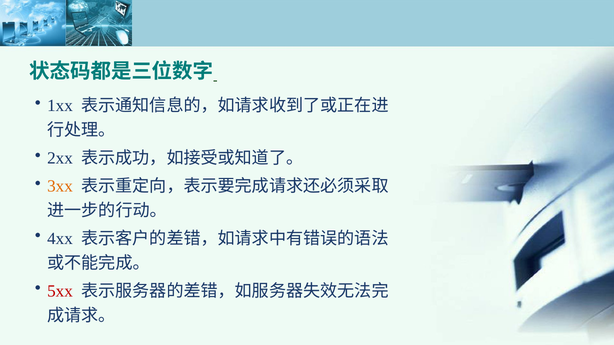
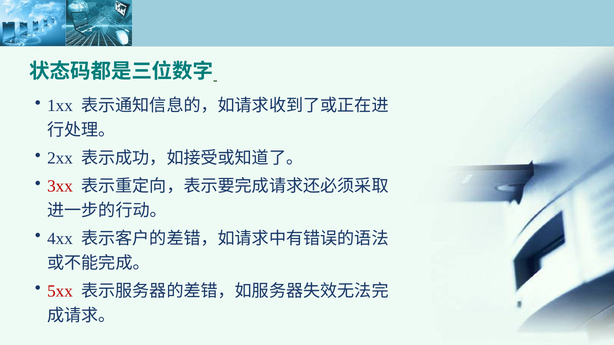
3xx colour: orange -> red
